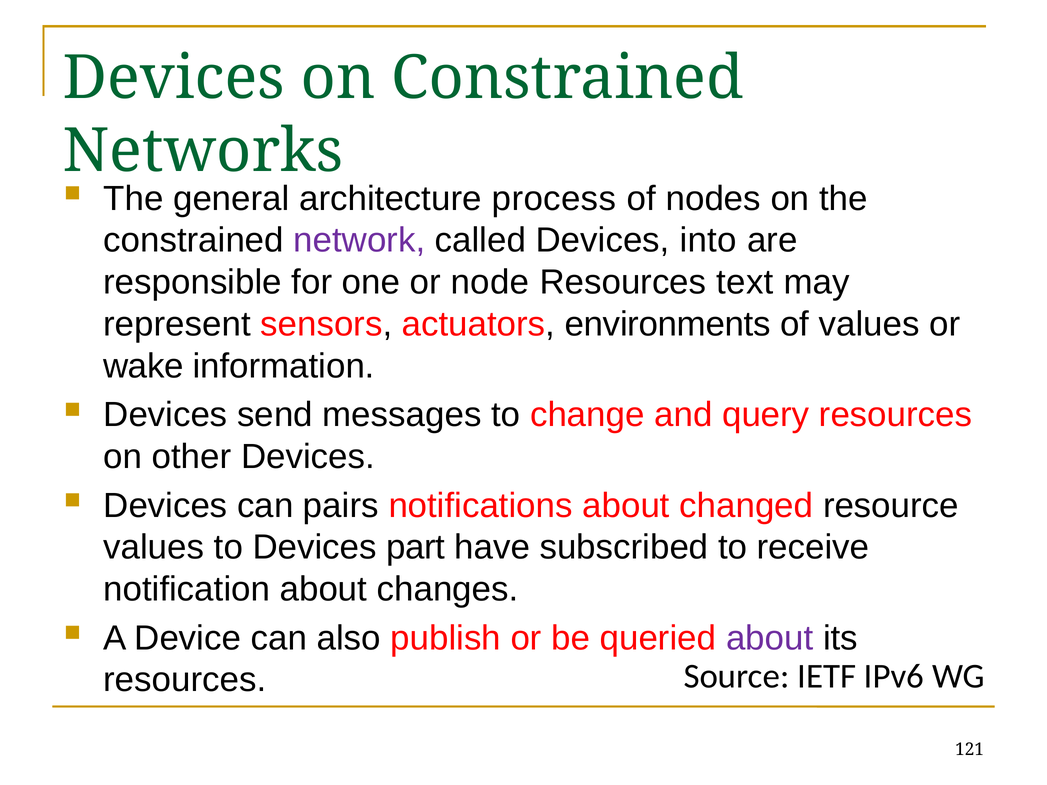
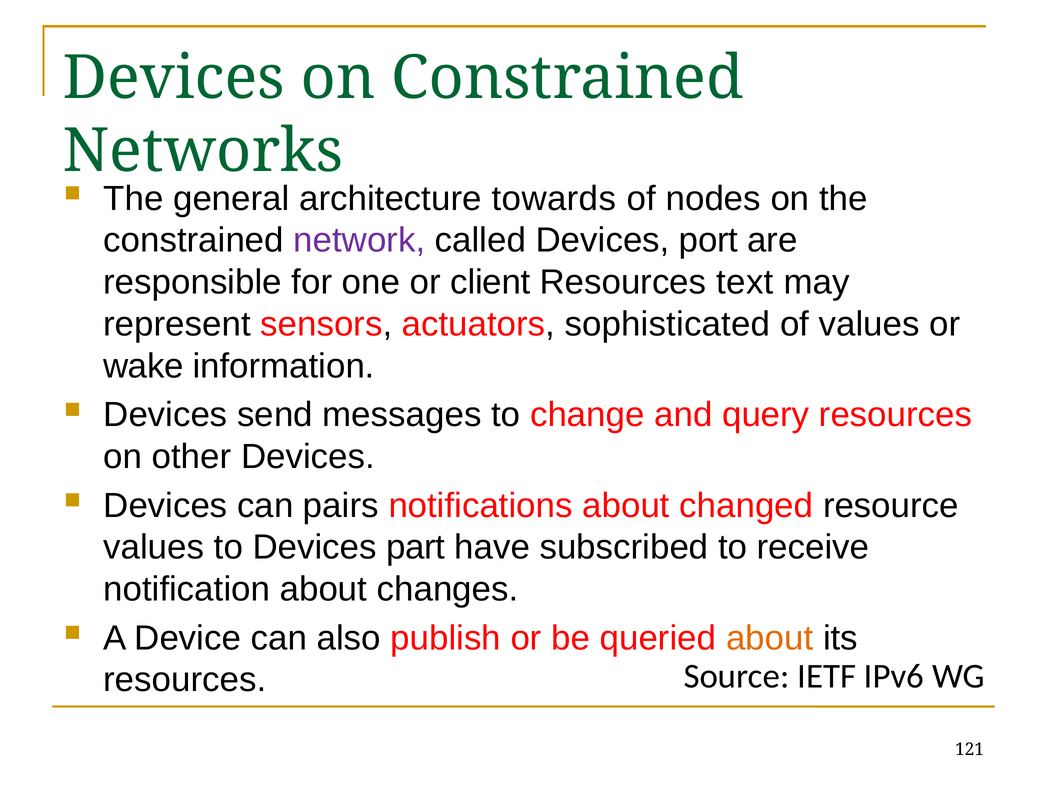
process: process -> towards
into: into -> port
node: node -> client
environments: environments -> sophisticated
about at (770, 638) colour: purple -> orange
